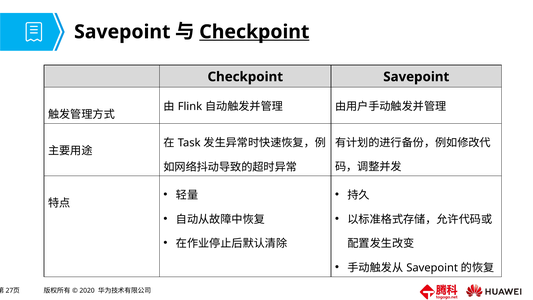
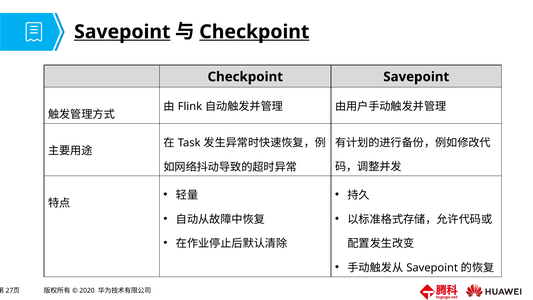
Savepoint at (122, 32) underline: none -> present
